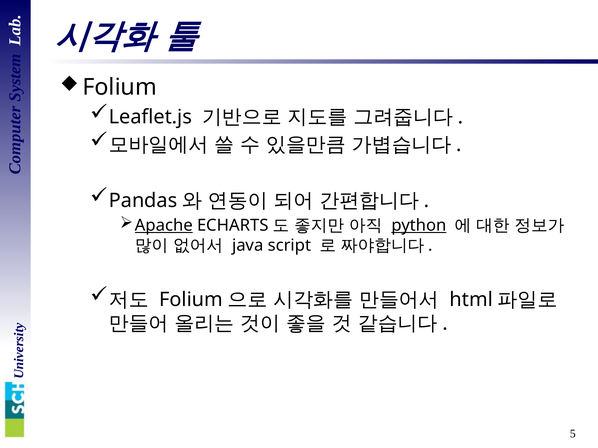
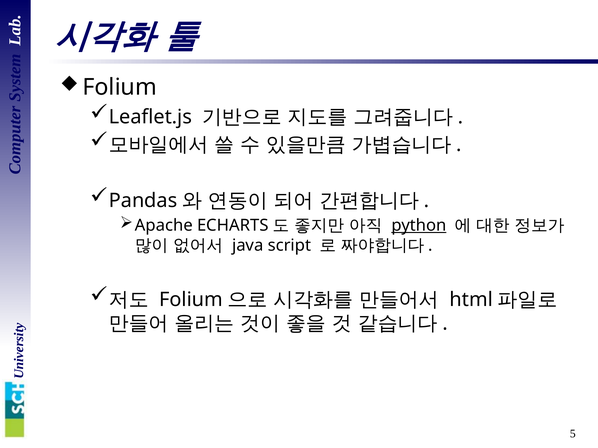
Apache underline: present -> none
